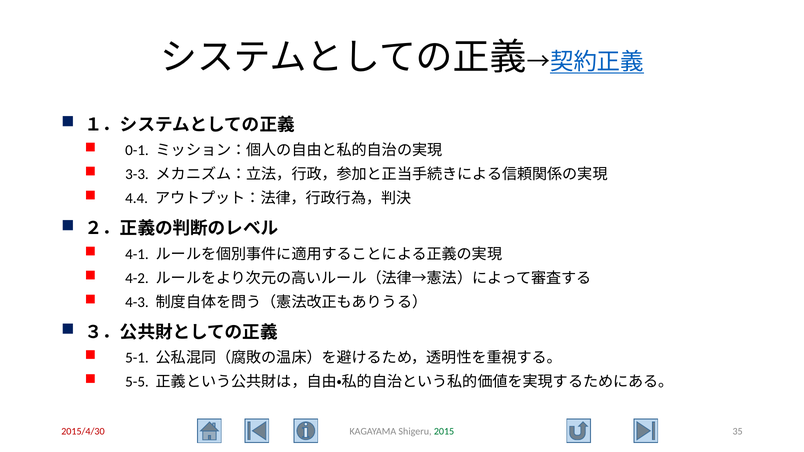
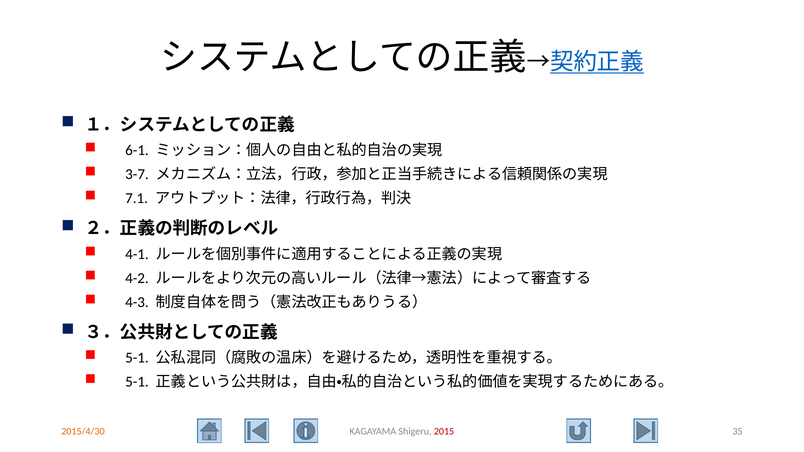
0-1: 0-1 -> 6-1
3-3: 3-3 -> 3-7
4.4: 4.4 -> 7.1
5-5 at (137, 382): 5-5 -> 5-1
2015/4/30 colour: red -> orange
2015 colour: green -> red
